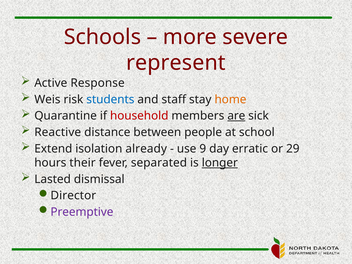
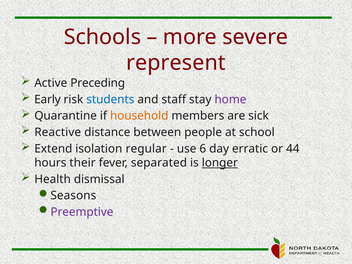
Response: Response -> Preceding
Weis: Weis -> Early
home colour: orange -> purple
household colour: red -> orange
are underline: present -> none
already: already -> regular
9: 9 -> 6
29: 29 -> 44
Lasted: Lasted -> Health
Director: Director -> Seasons
